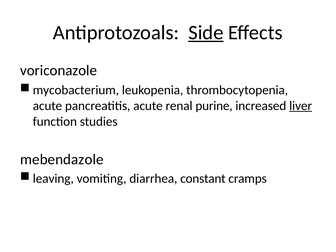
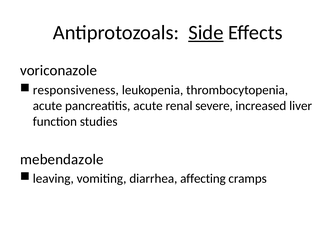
mycobacterium: mycobacterium -> responsiveness
purine: purine -> severe
liver underline: present -> none
constant: constant -> affecting
